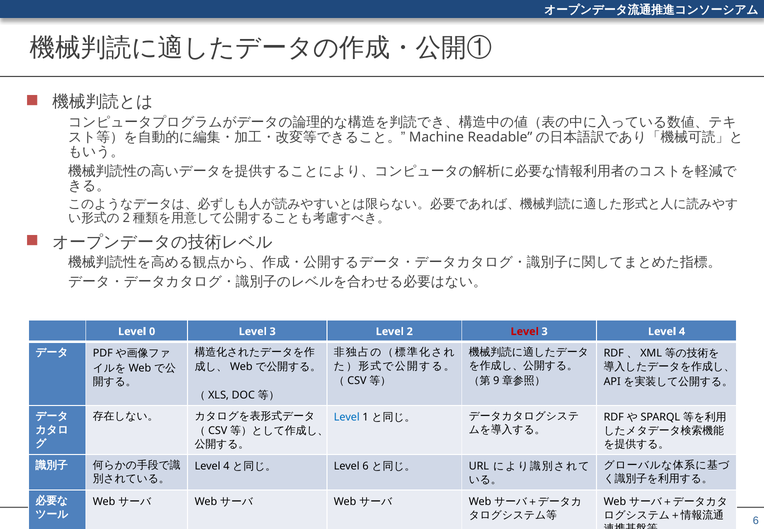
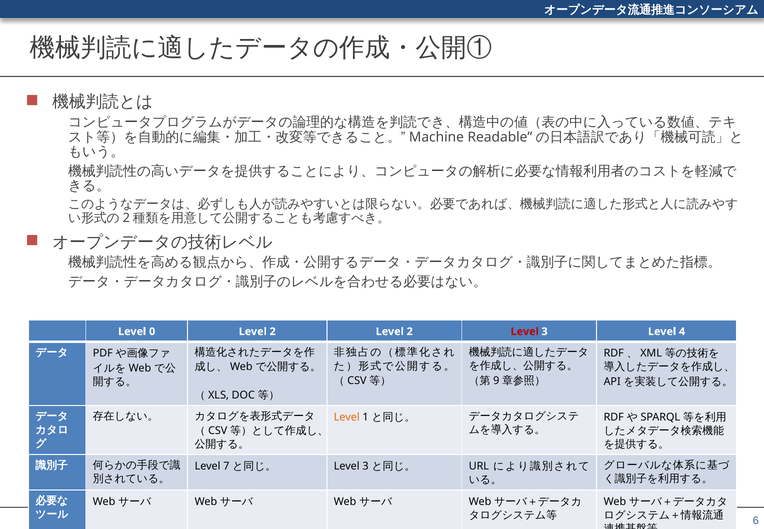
0 Level 3: 3 -> 2
Level at (347, 417) colour: blue -> orange
4 at (226, 466): 4 -> 7
6 at (366, 466): 6 -> 3
